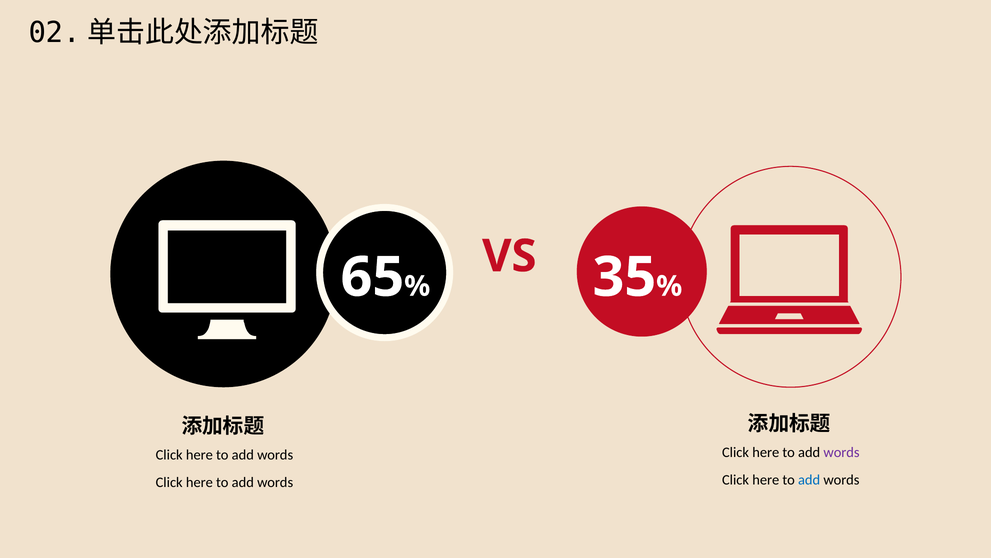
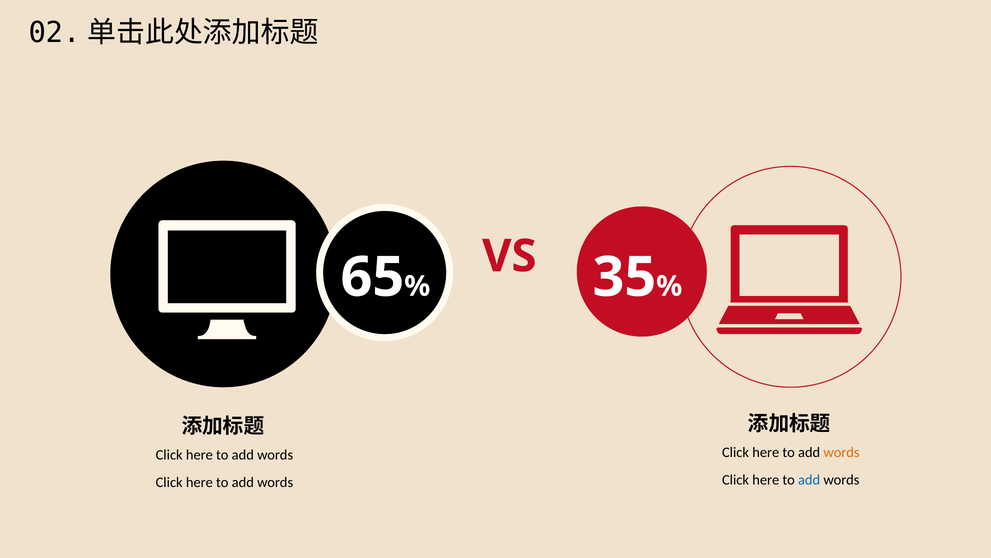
words at (842, 452) colour: purple -> orange
